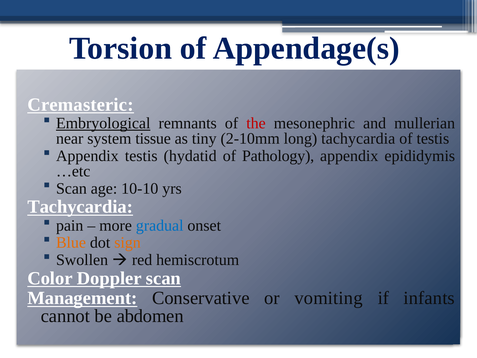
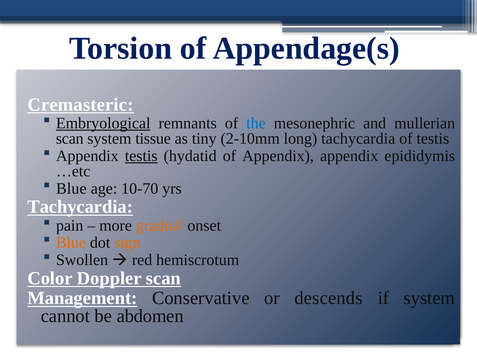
the colour: red -> blue
near at (70, 139): near -> scan
testis at (141, 156) underline: none -> present
of Pathology: Pathology -> Appendix
Scan at (71, 188): Scan -> Blue
10-10: 10-10 -> 10-70
gradual colour: blue -> orange
vomiting: vomiting -> descends
if infants: infants -> system
